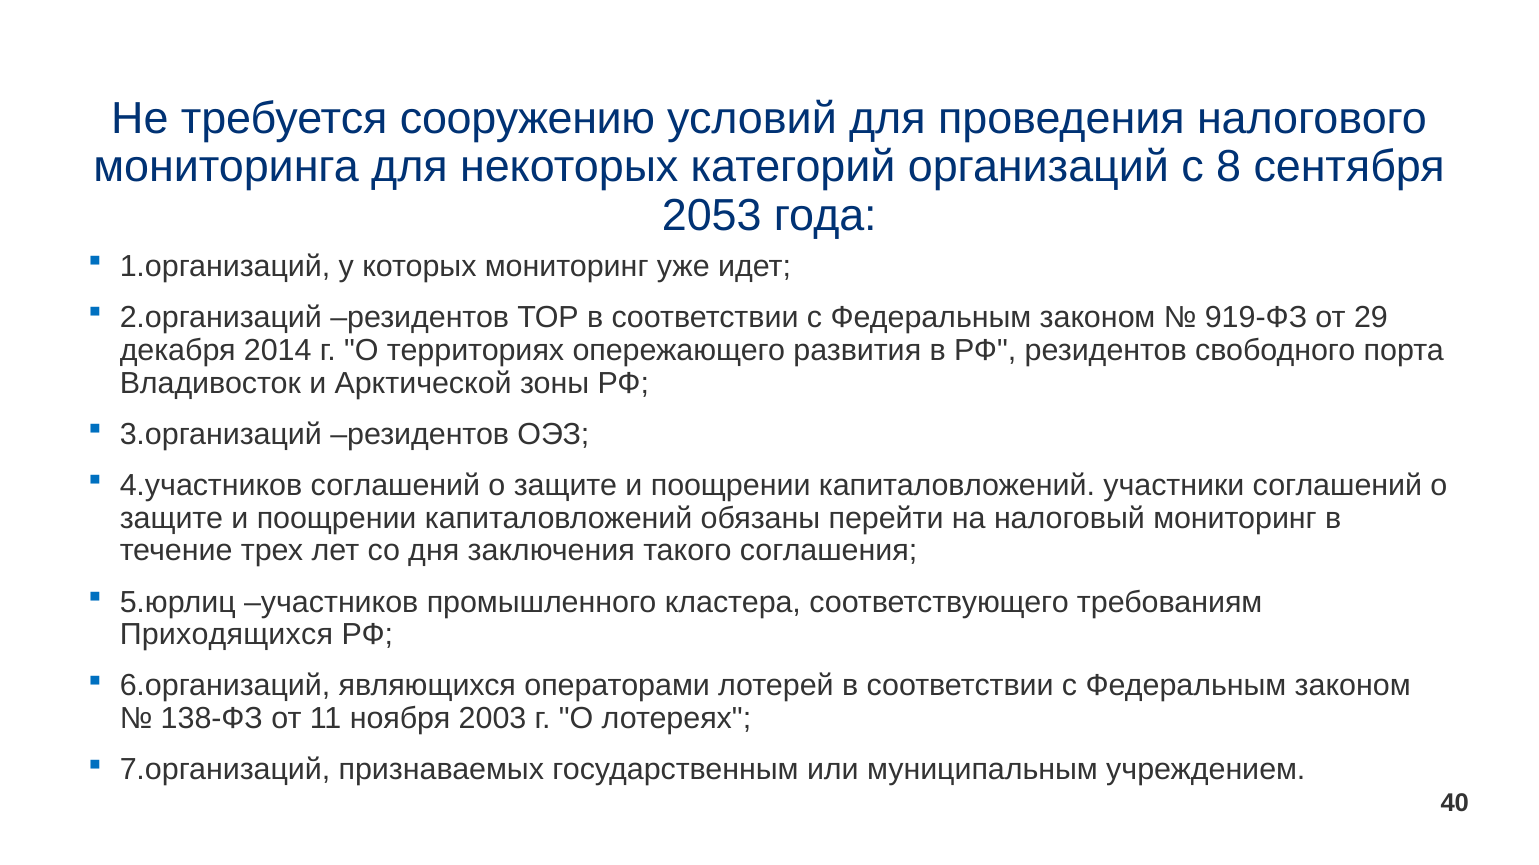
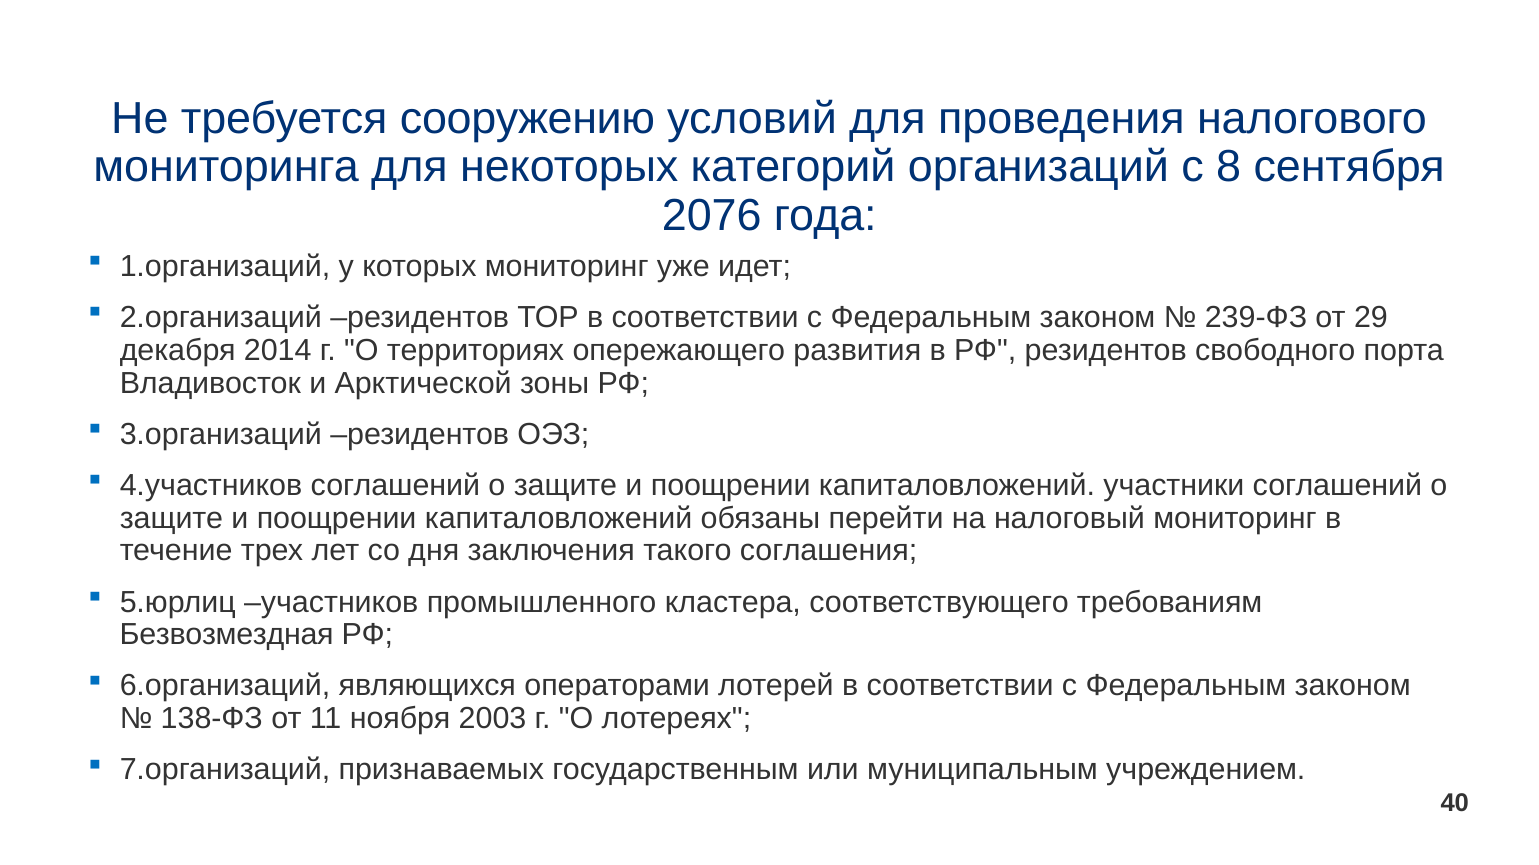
2053: 2053 -> 2076
919-ФЗ: 919-ФЗ -> 239-ФЗ
Приходящихся: Приходящихся -> Безвозмездная
